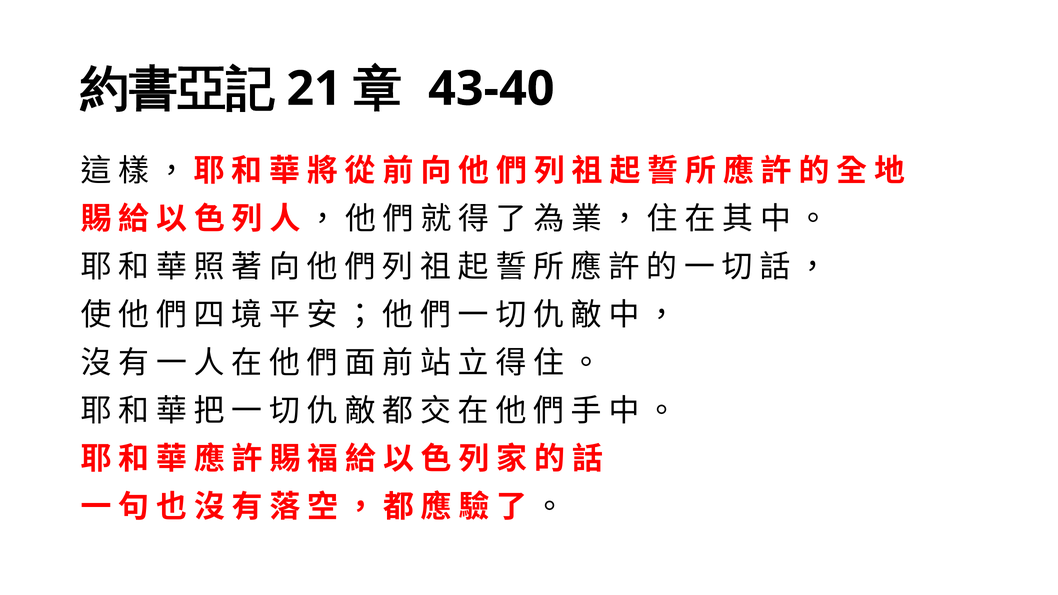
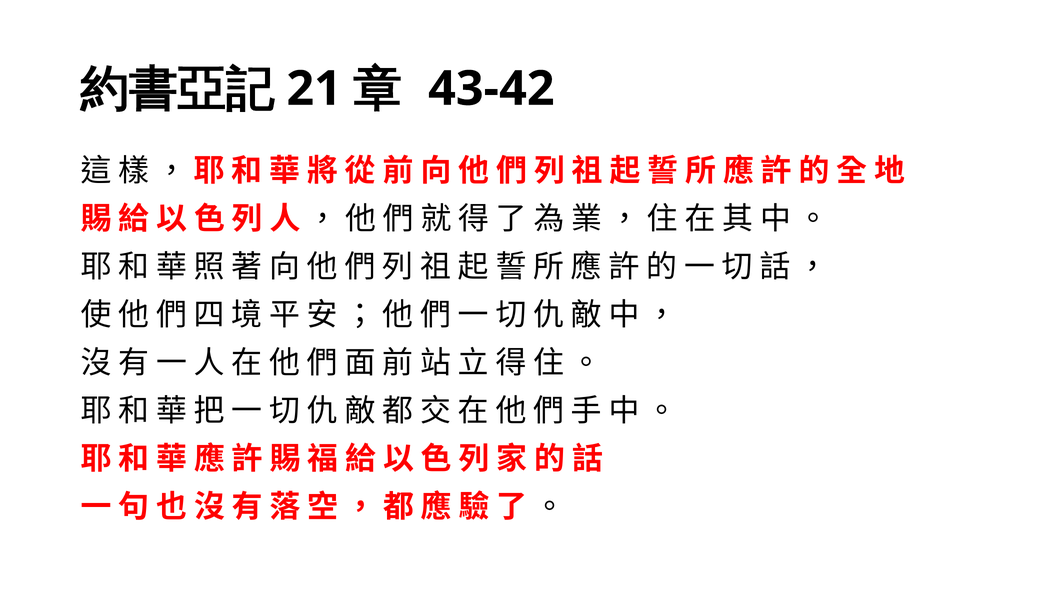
43-40: 43-40 -> 43-42
